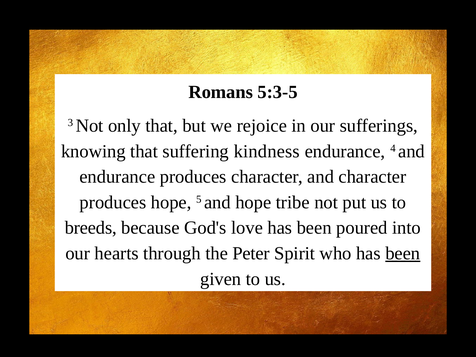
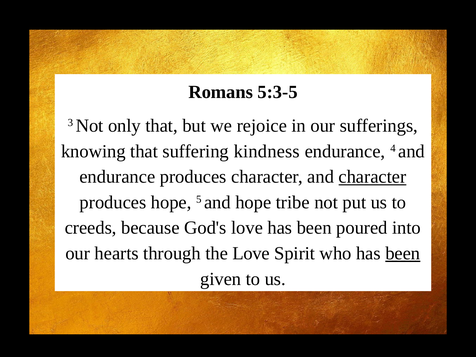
character at (372, 177) underline: none -> present
breeds: breeds -> creeds
the Peter: Peter -> Love
